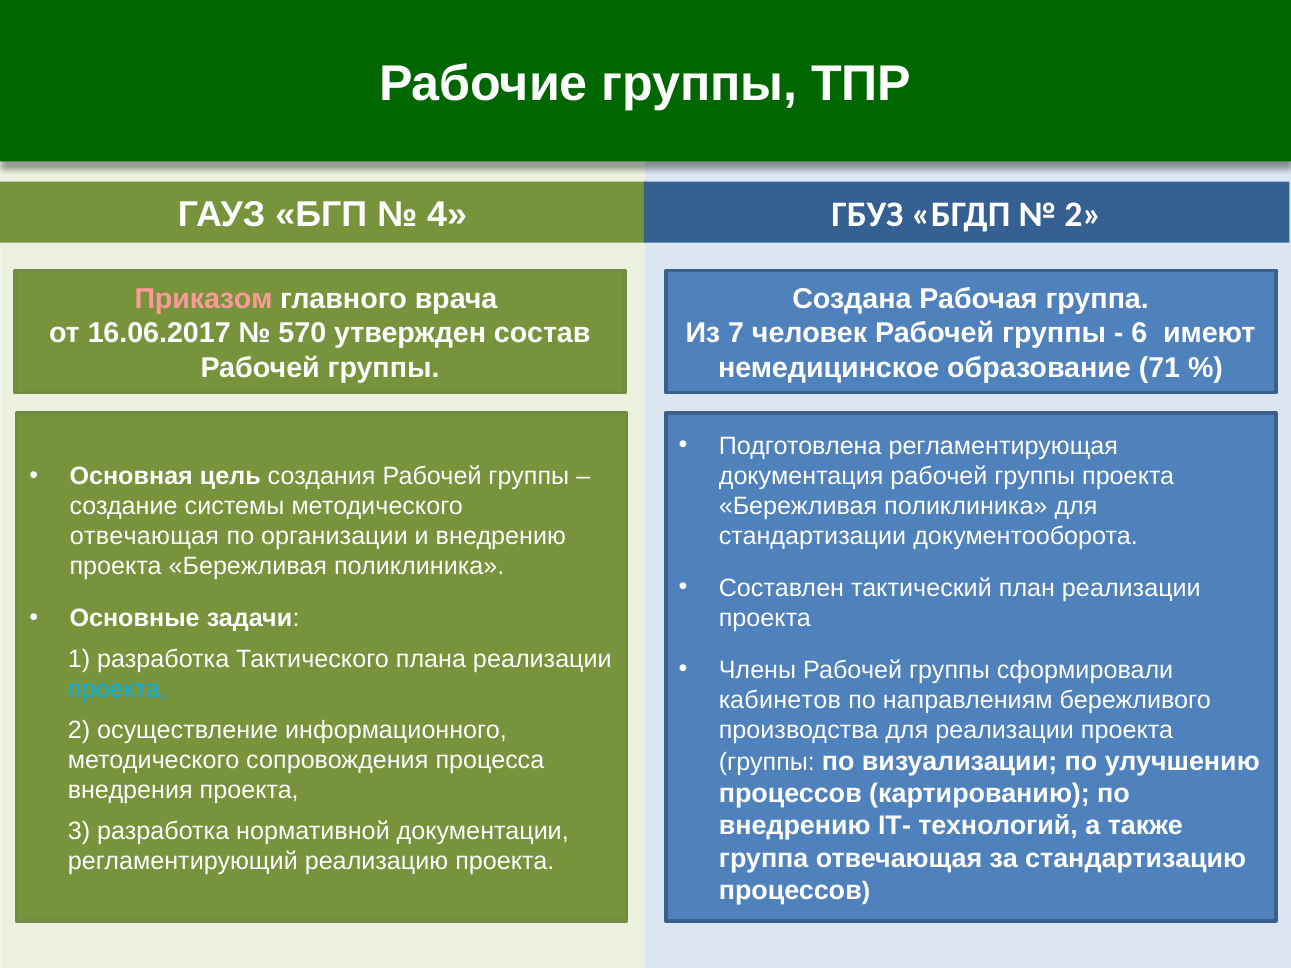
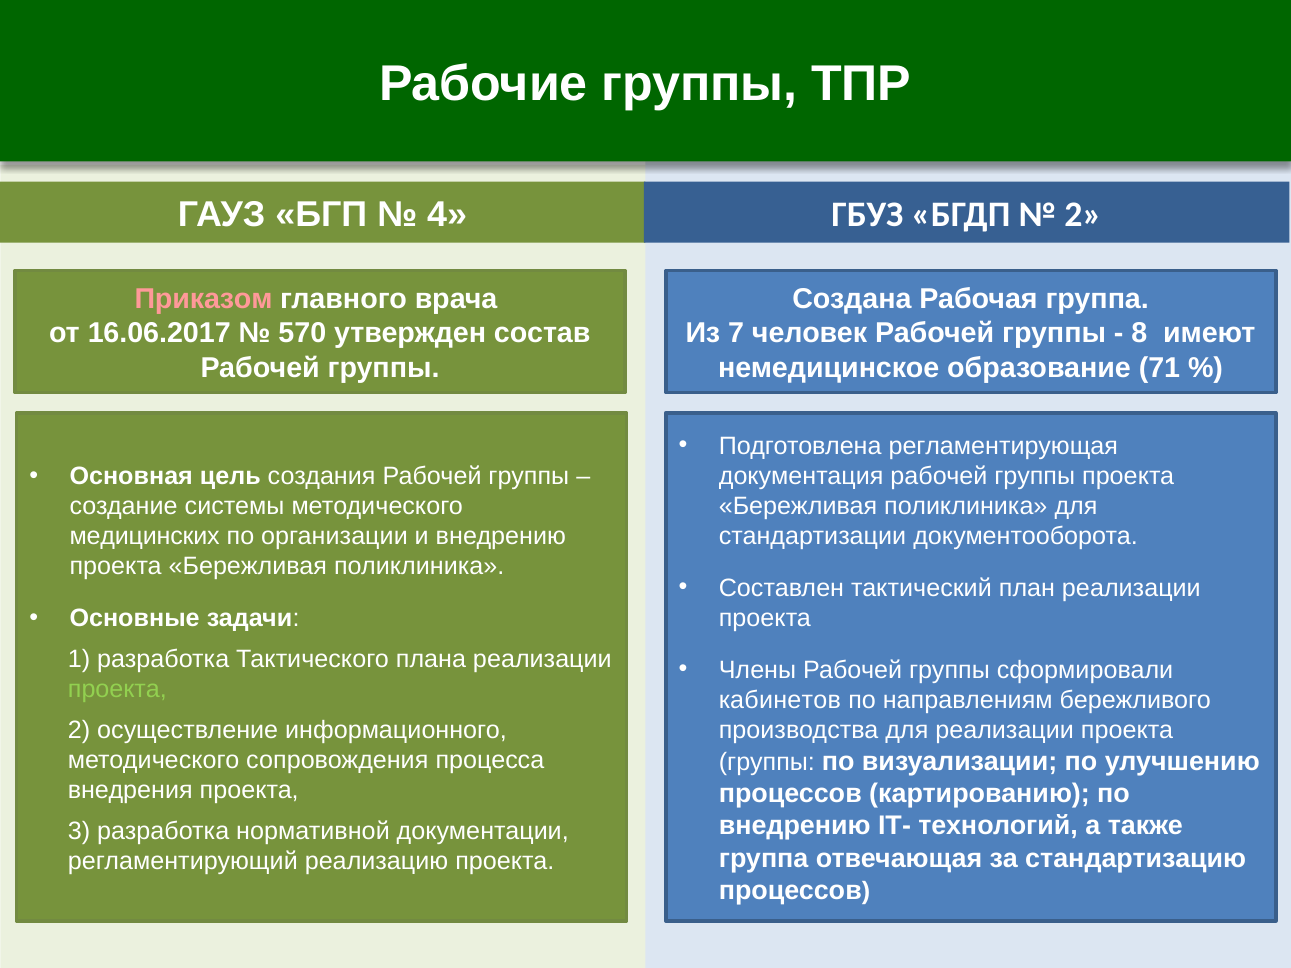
6: 6 -> 8
отвечающая at (144, 536): отвечающая -> медицинских
проекта at (117, 689) colour: light blue -> light green
